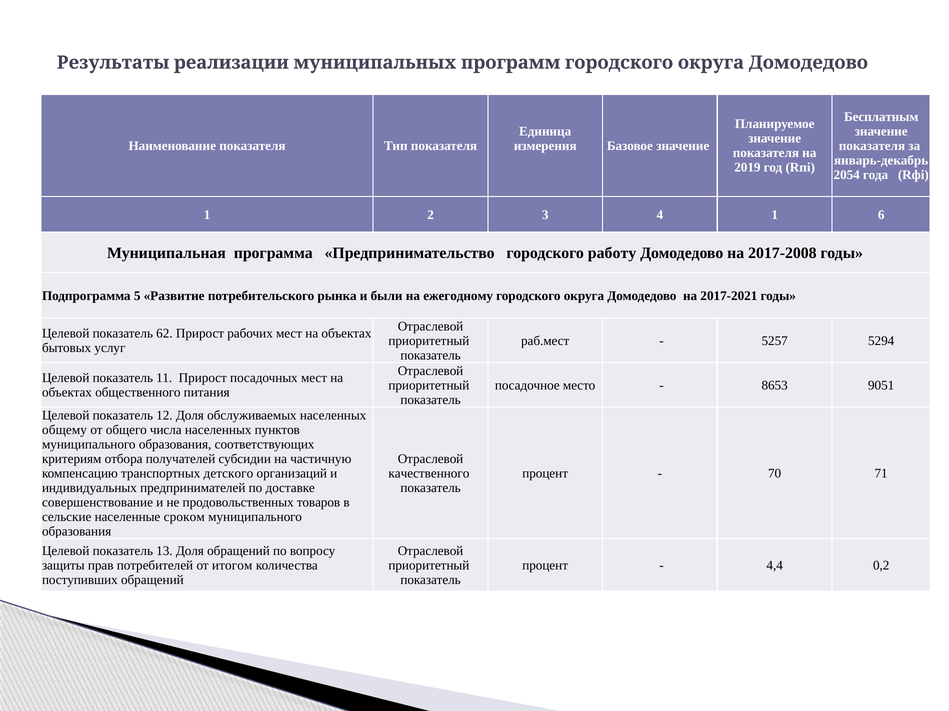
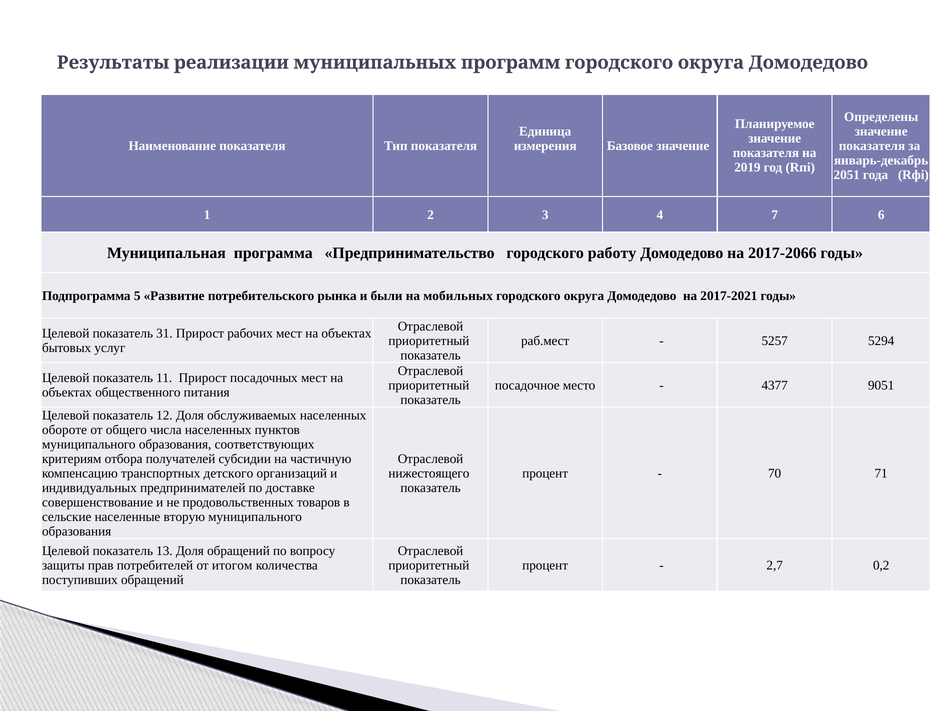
Бесплатным: Бесплатным -> Определены
2054: 2054 -> 2051
4 1: 1 -> 7
2017-2008: 2017-2008 -> 2017-2066
ежегодному: ежегодному -> мобильных
62: 62 -> 31
8653: 8653 -> 4377
общему: общему -> обороте
качественного: качественного -> нижестоящего
сроком: сроком -> вторую
4,4: 4,4 -> 2,7
